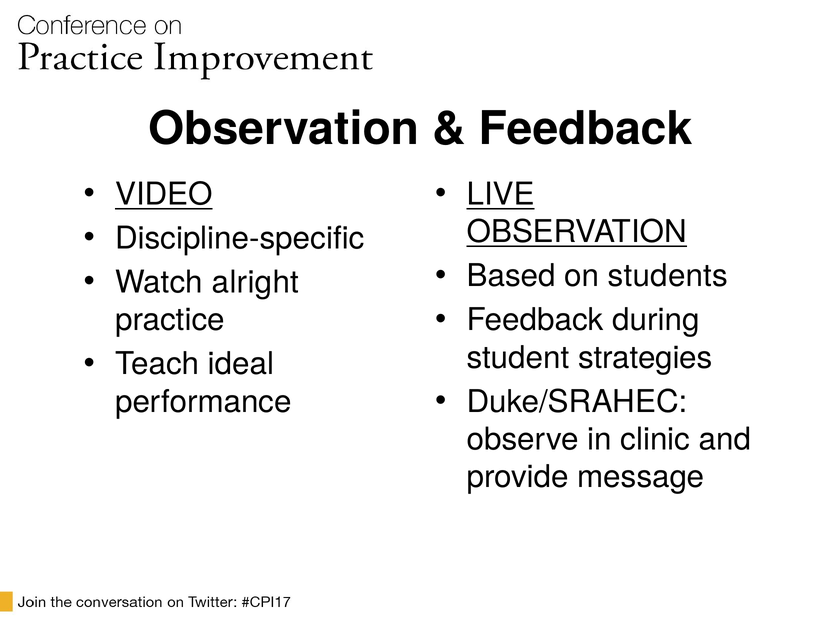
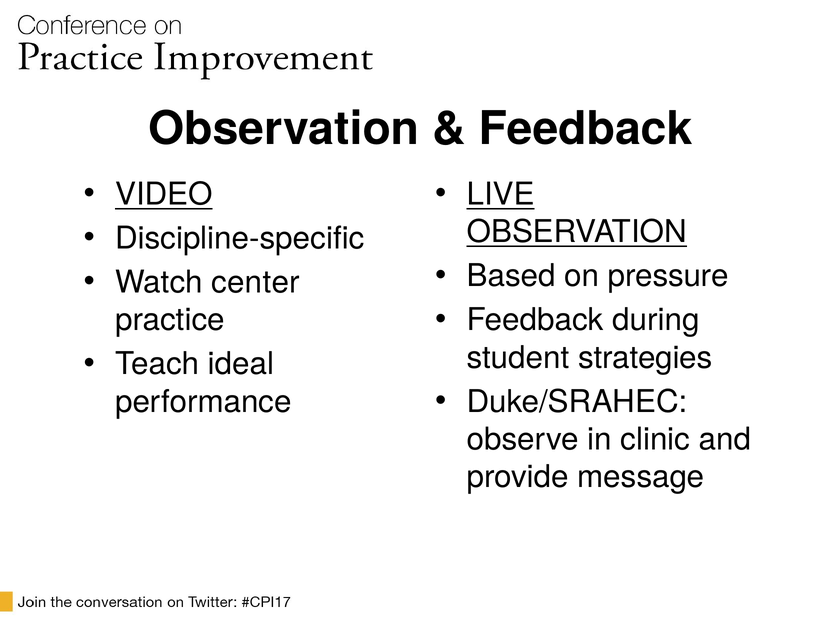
students: students -> pressure
alright: alright -> center
